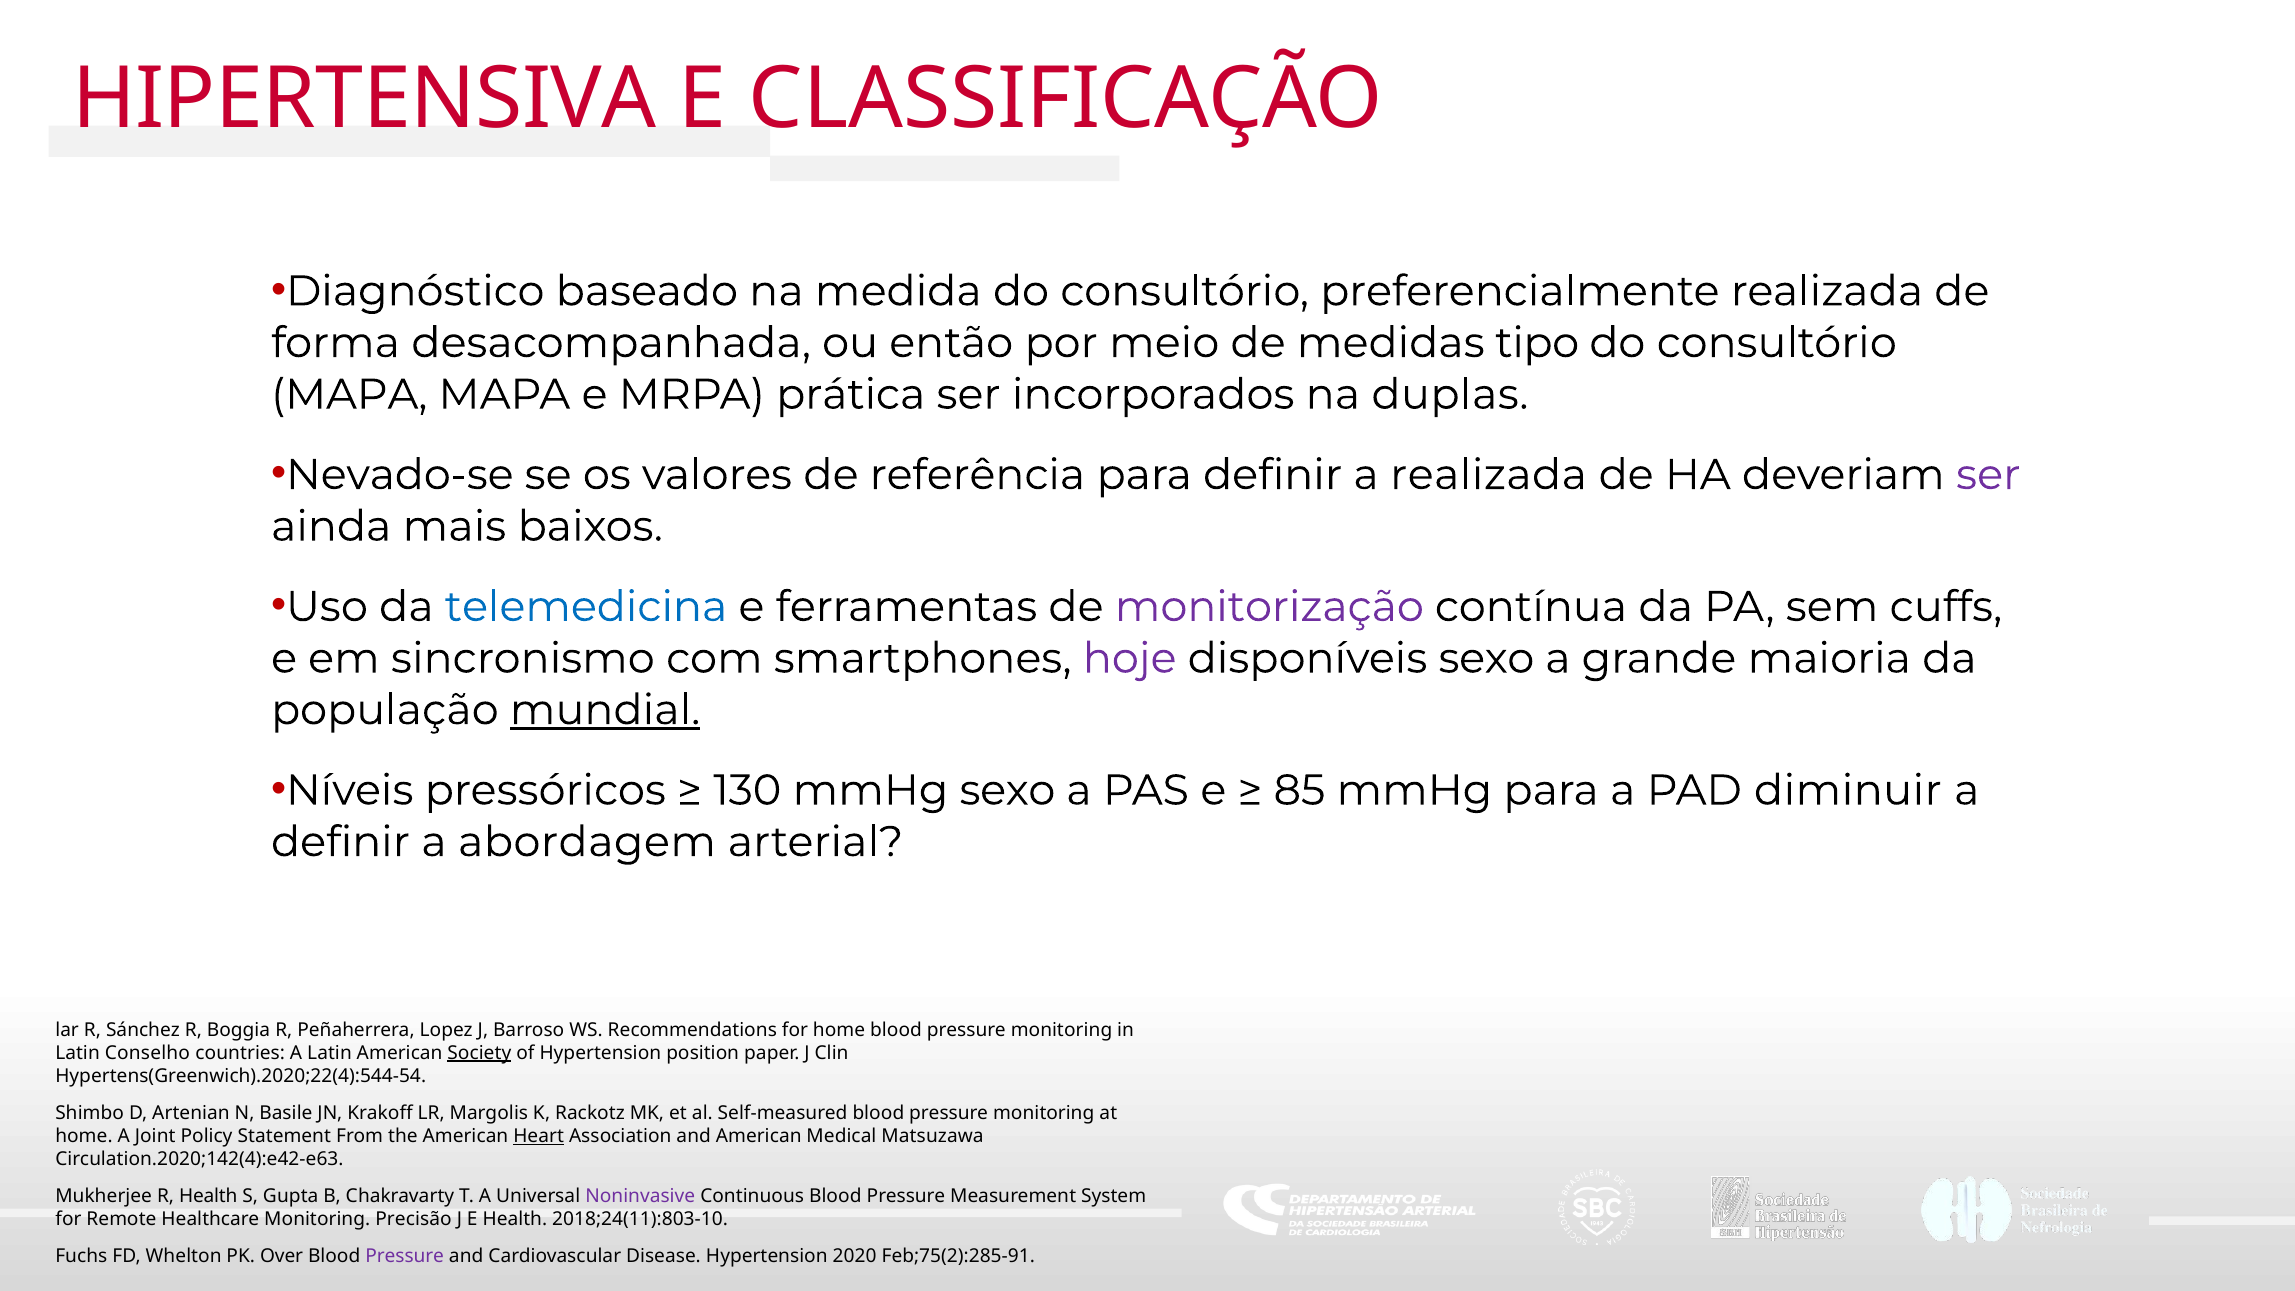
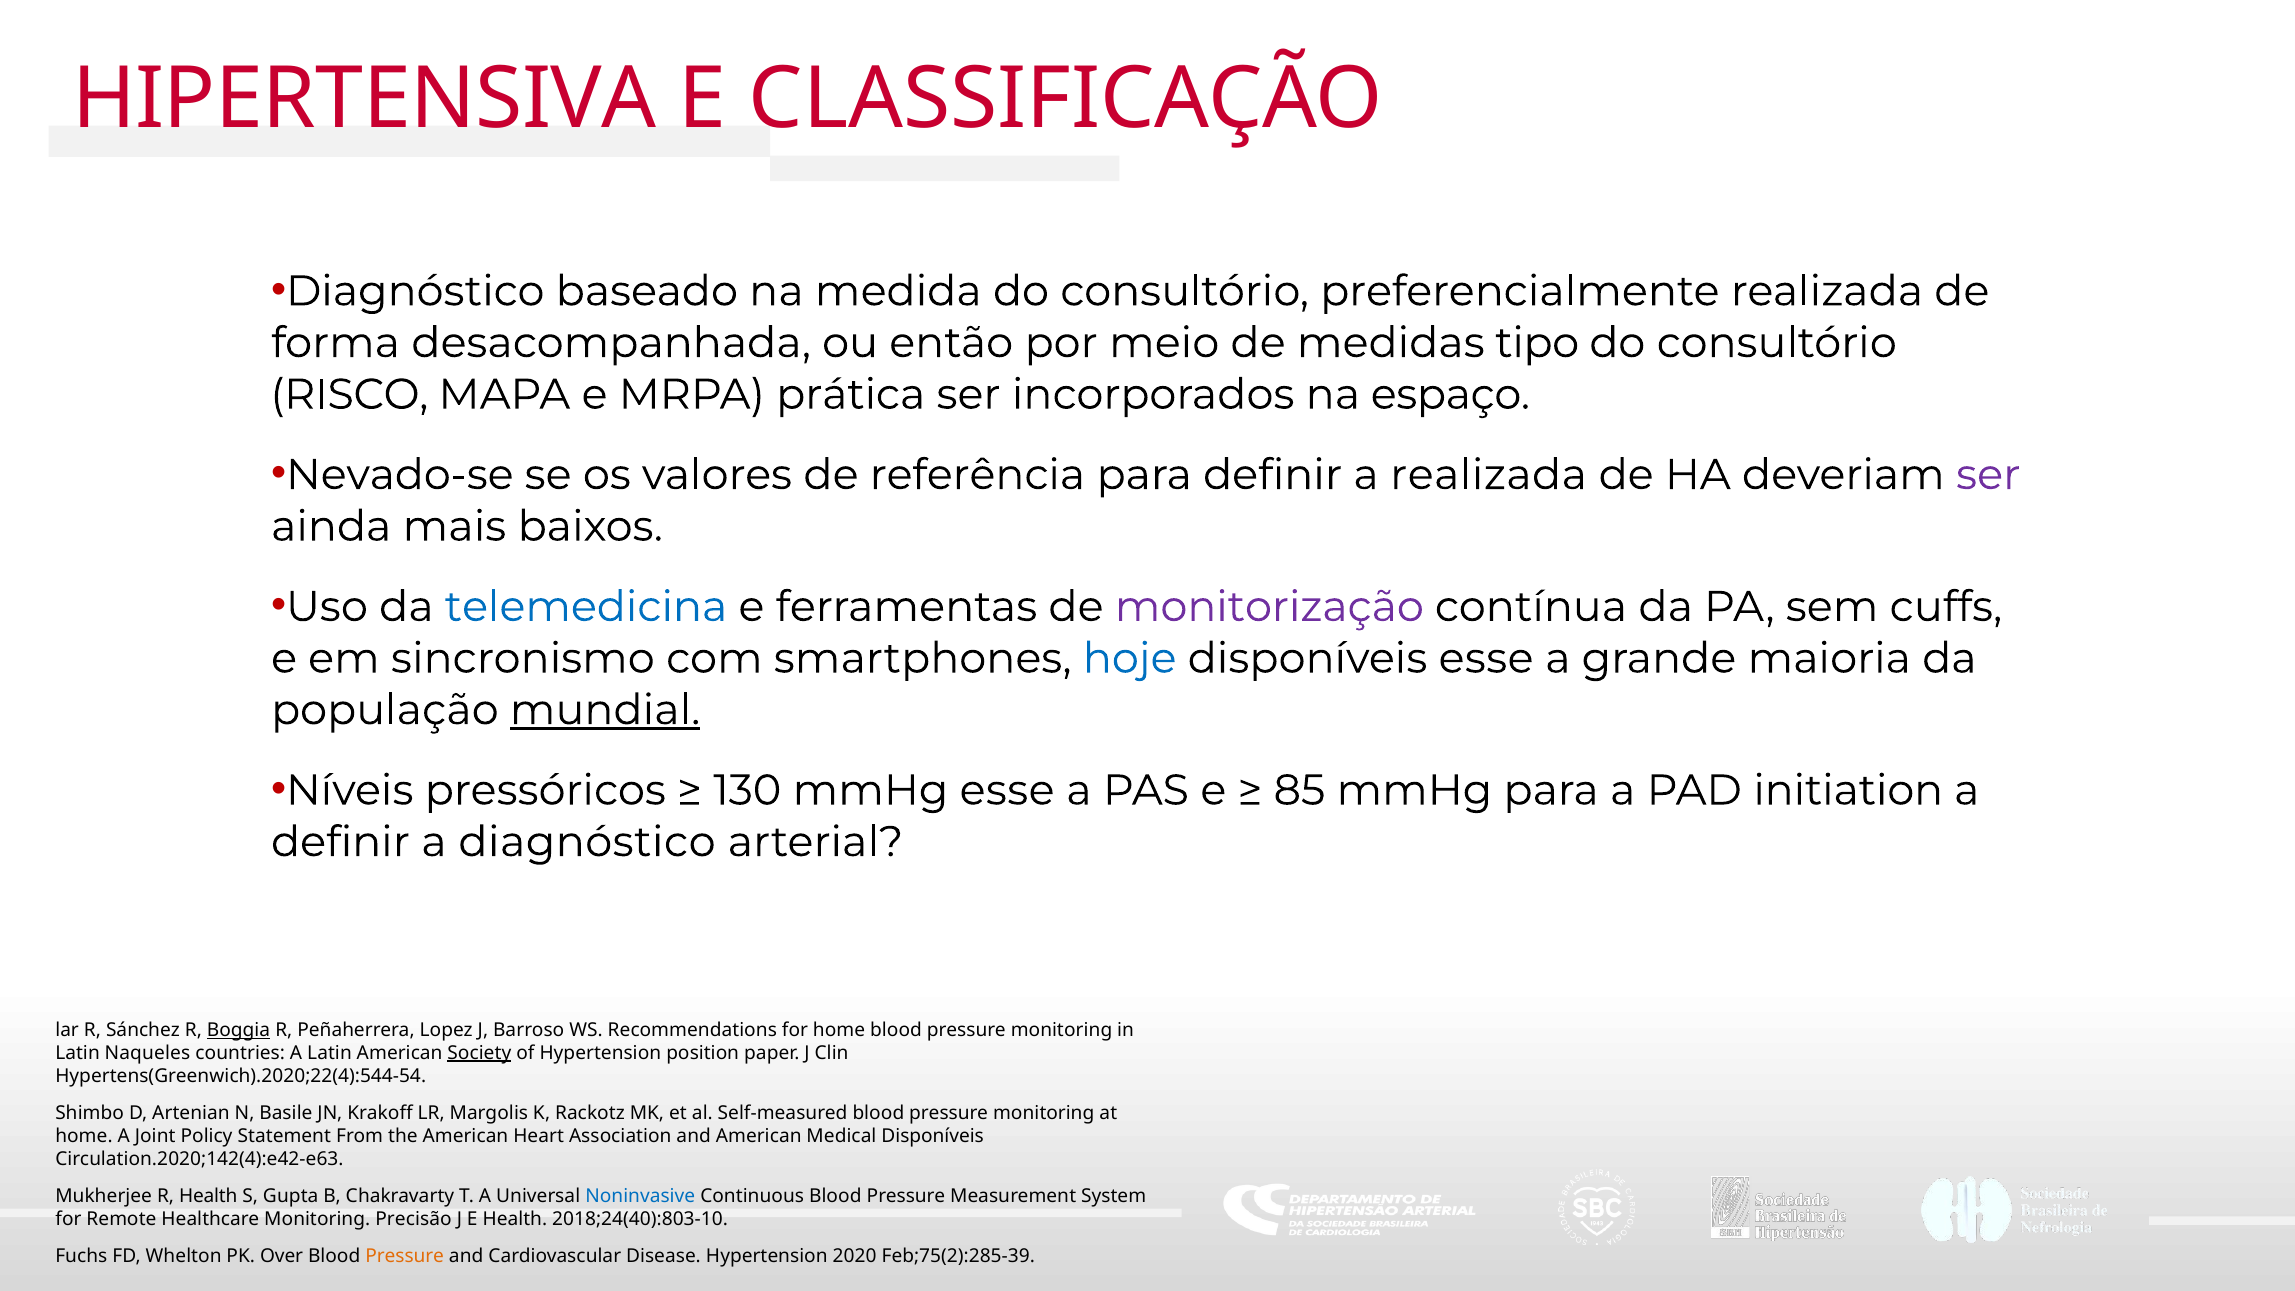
MAPA at (349, 394): MAPA -> RISCO
duplas: duplas -> espaço
hoje colour: purple -> blue
disponíveis sexo: sexo -> esse
mmHg sexo: sexo -> esse
diminuir: diminuir -> initiation
a abordagem: abordagem -> diagnóstico
Boggia underline: none -> present
Conselho: Conselho -> Naqueles
Heart underline: present -> none
Medical Matsuzawa: Matsuzawa -> Disponíveis
Noninvasive colour: purple -> blue
2018;24(11):803-10: 2018;24(11):803-10 -> 2018;24(40):803-10
Pressure at (405, 1256) colour: purple -> orange
Feb;75(2):285-91: Feb;75(2):285-91 -> Feb;75(2):285-39
